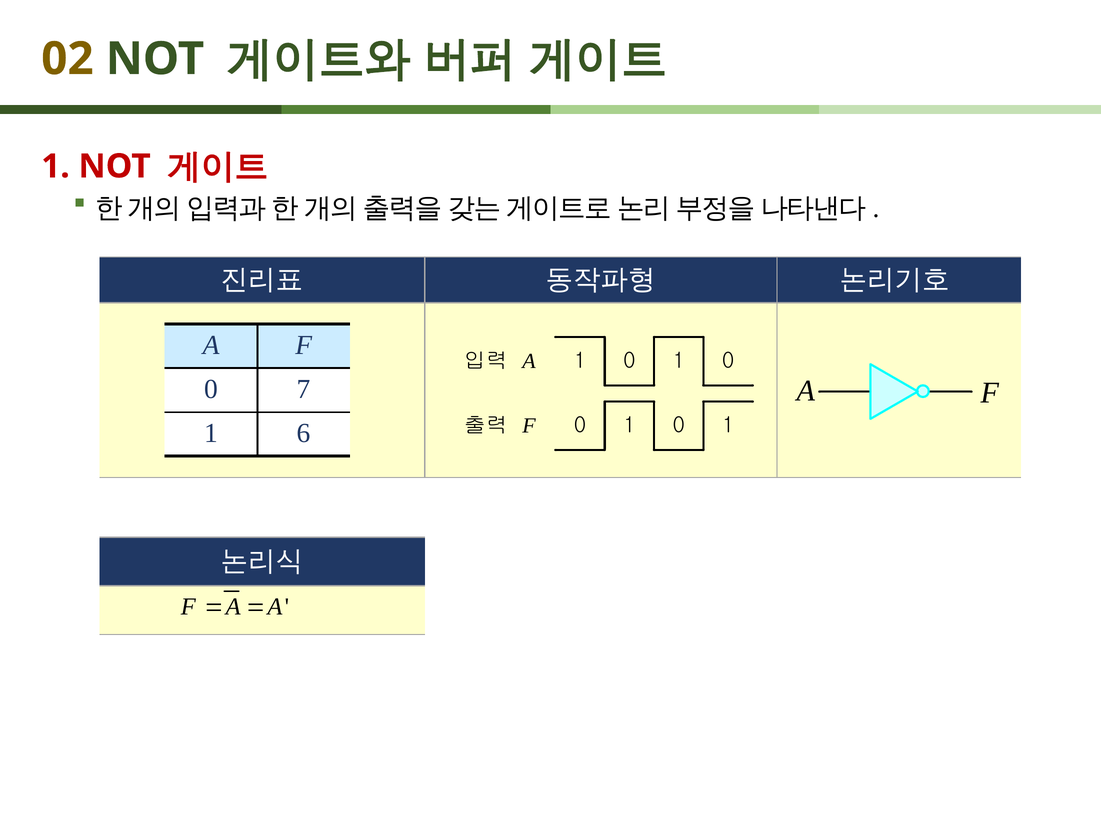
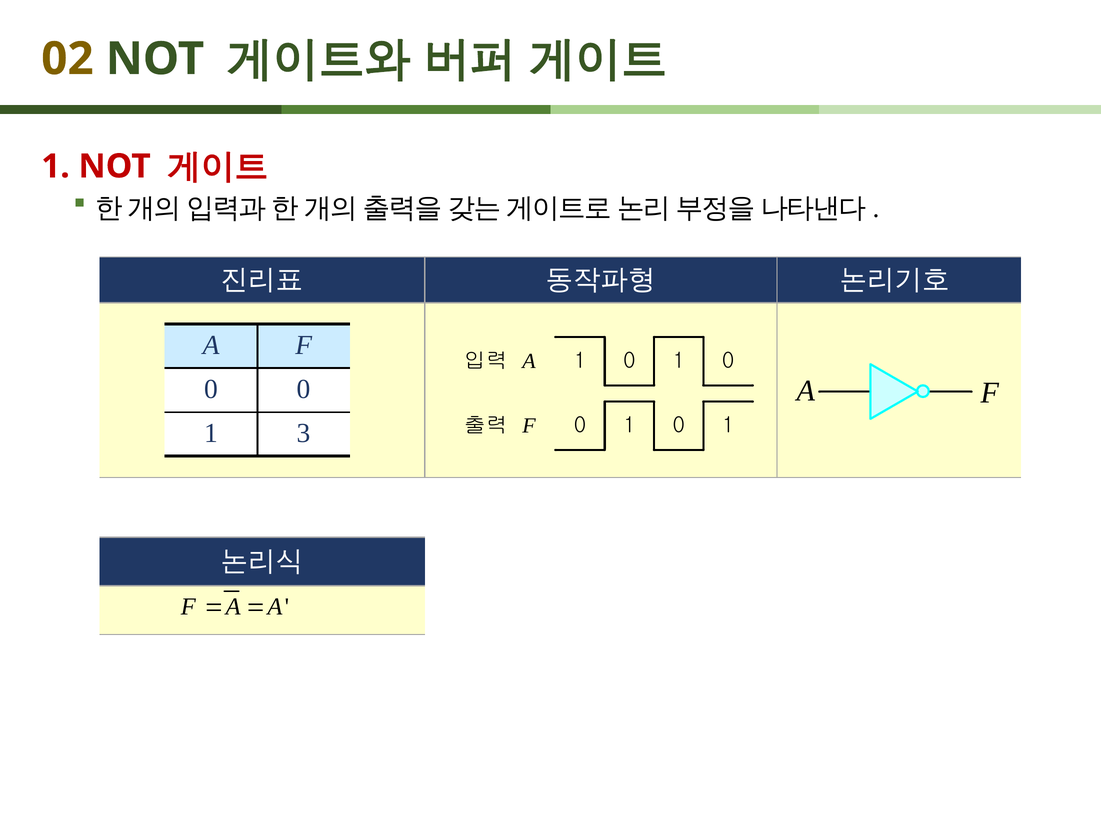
7 at (304, 389): 7 -> 0
6: 6 -> 3
